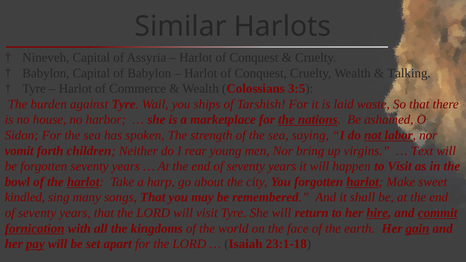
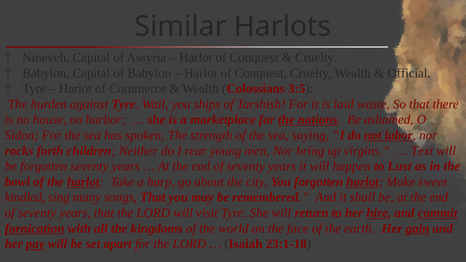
Talking: Talking -> Official
vomit: vomit -> rocks
to Visit: Visit -> Lust
